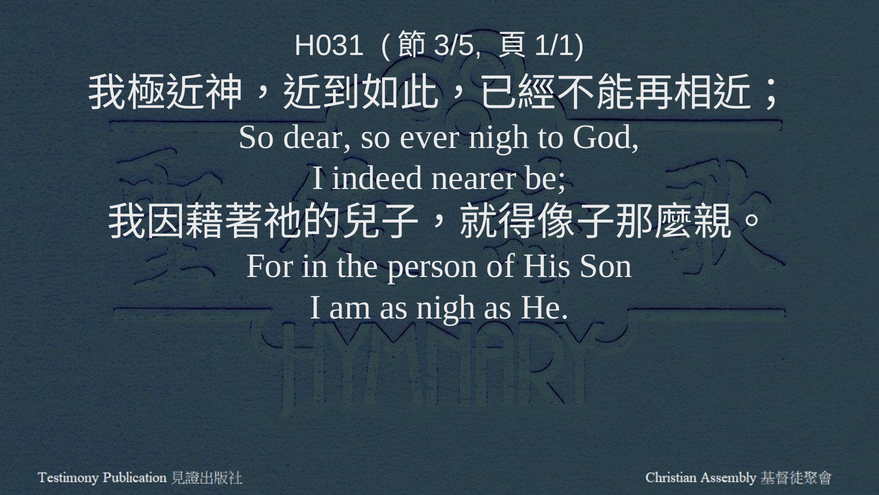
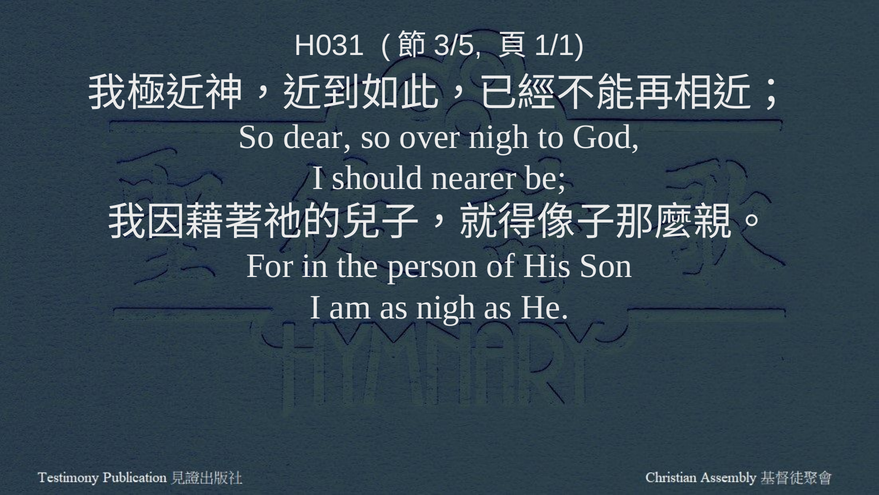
ever: ever -> over
indeed: indeed -> should
